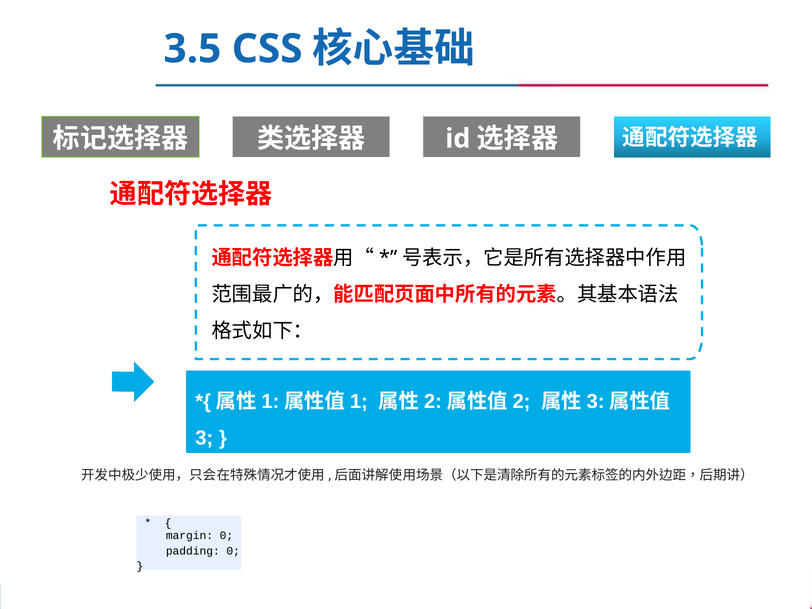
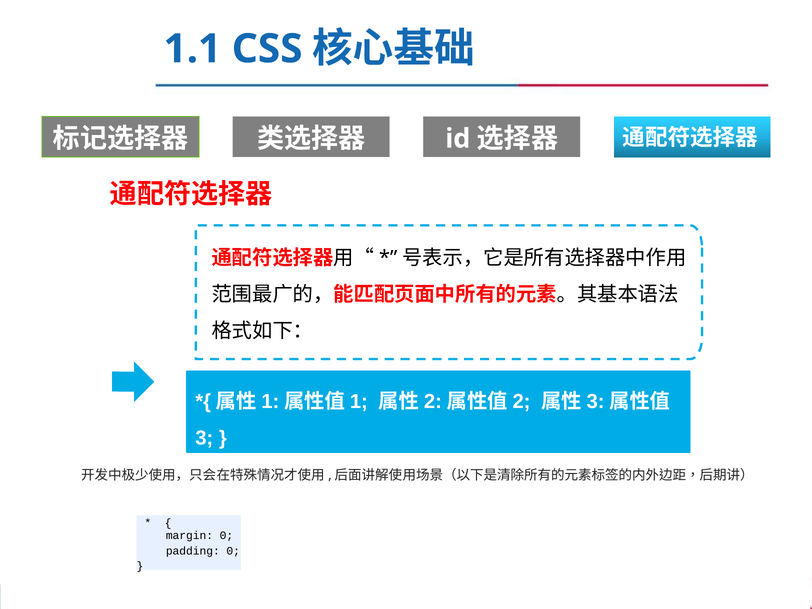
3.5: 3.5 -> 1.1
